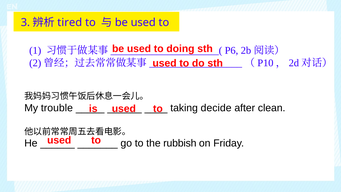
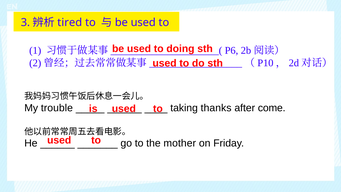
decide: decide -> thanks
clean: clean -> come
rubbish: rubbish -> mother
